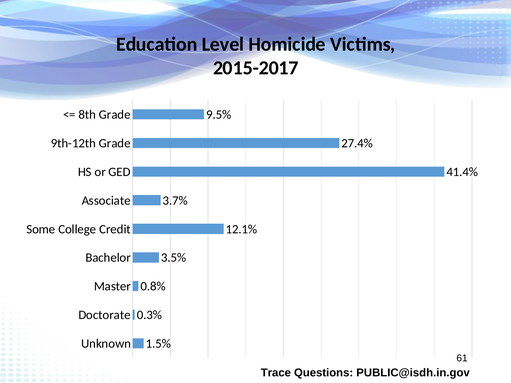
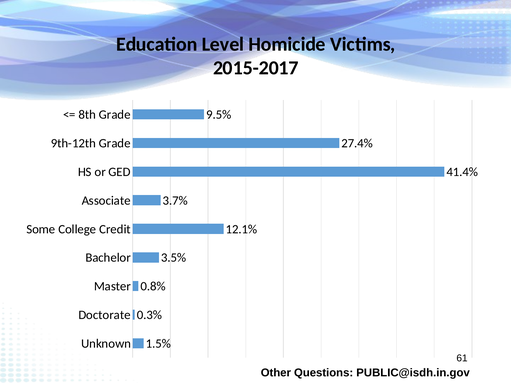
Trace: Trace -> Other
